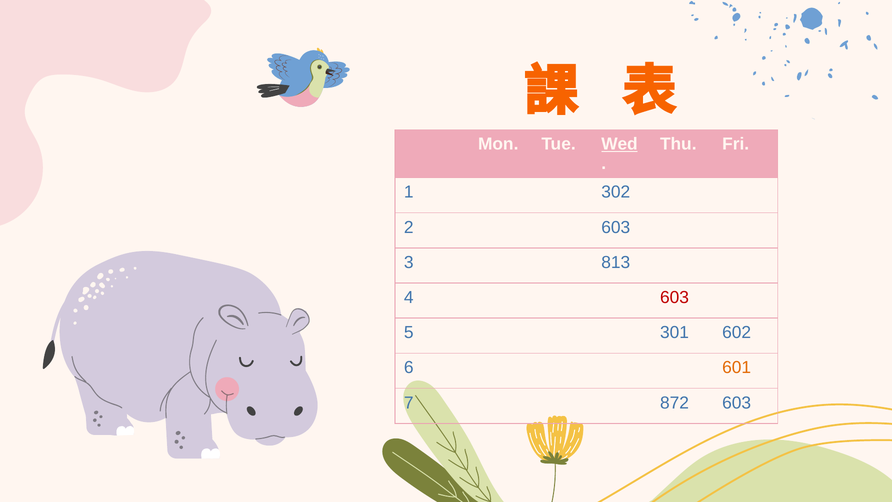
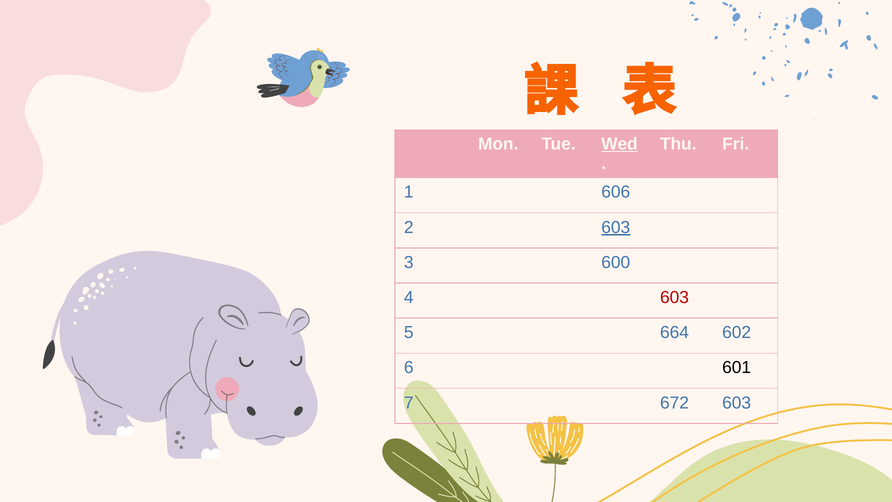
302: 302 -> 606
603 at (616, 227) underline: none -> present
813: 813 -> 600
301: 301 -> 664
601 colour: orange -> black
872: 872 -> 672
